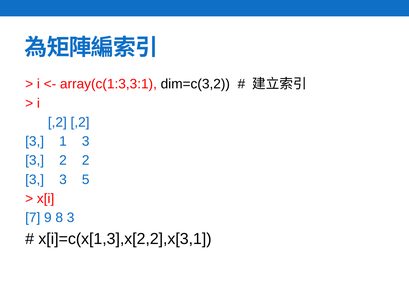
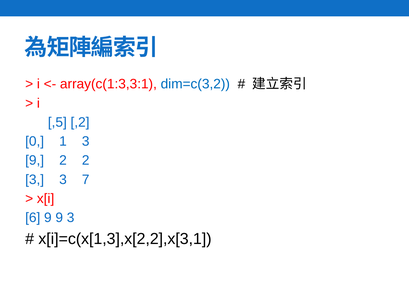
dim=c(3,2 colour: black -> blue
,2 at (57, 122): ,2 -> ,5
3 at (35, 141): 3 -> 0
3 at (35, 160): 3 -> 9
5: 5 -> 7
7: 7 -> 6
9 8: 8 -> 9
